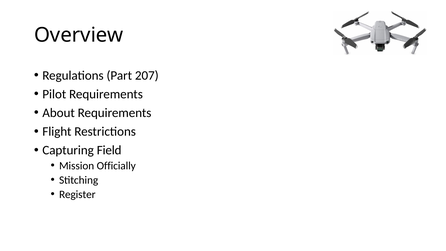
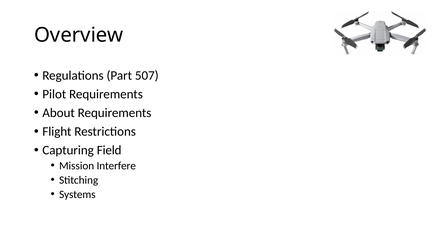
207: 207 -> 507
Officially: Officially -> Interfere
Register: Register -> Systems
